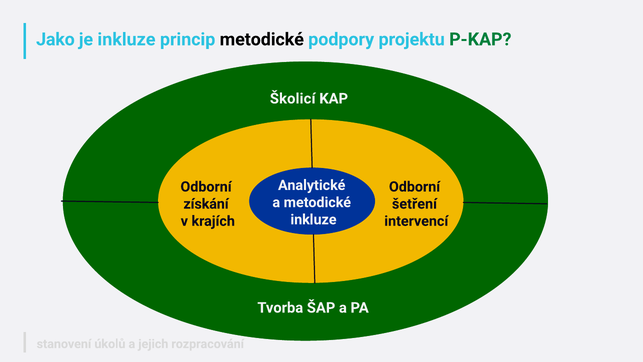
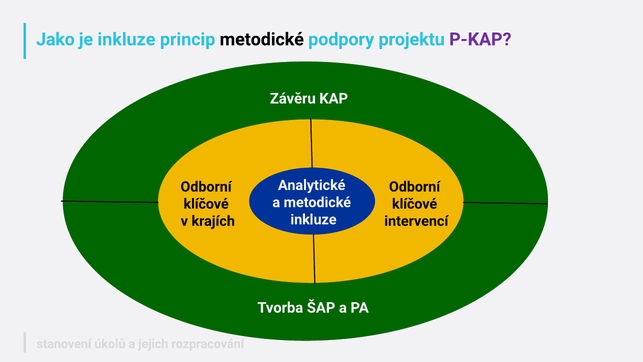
P-KAP colour: green -> purple
Školicí: Školicí -> Závěru
získání at (206, 204): získání -> klíčové
šetření at (414, 204): šetření -> klíčové
